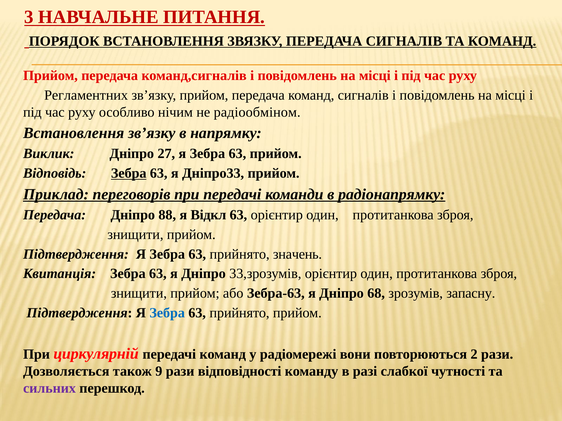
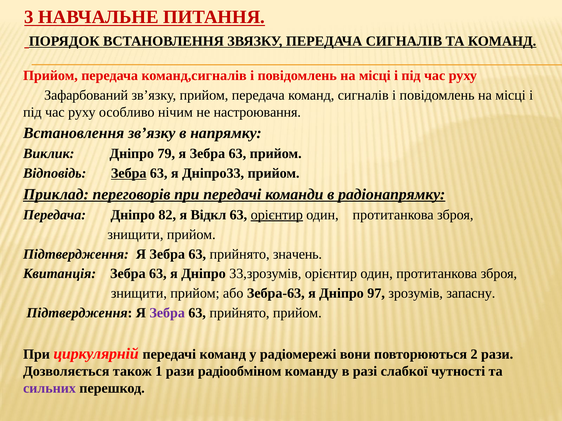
Регламентних: Регламентних -> Зафарбований
радіообміном: радіообміном -> настроювання
27: 27 -> 79
88: 88 -> 82
орієнтир at (277, 215) underline: none -> present
68: 68 -> 97
Зебра at (167, 313) colour: blue -> purple
9: 9 -> 1
відповідності: відповідності -> радіообміном
